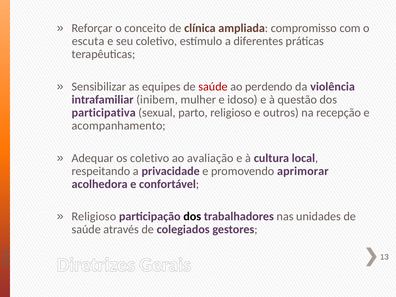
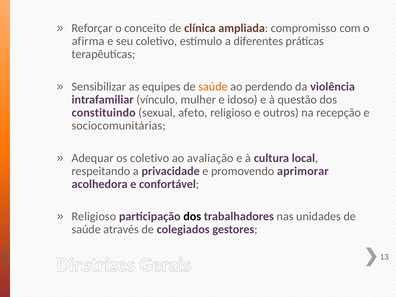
escuta: escuta -> afirma
saúde at (213, 87) colour: red -> orange
inibem: inibem -> vínculo
participativa: participativa -> constituindo
parto: parto -> afeto
acompanhamento: acompanhamento -> sociocomunitárias
